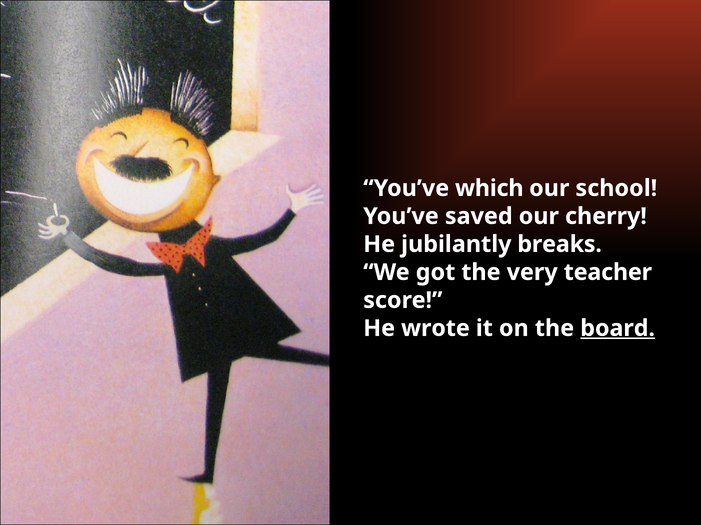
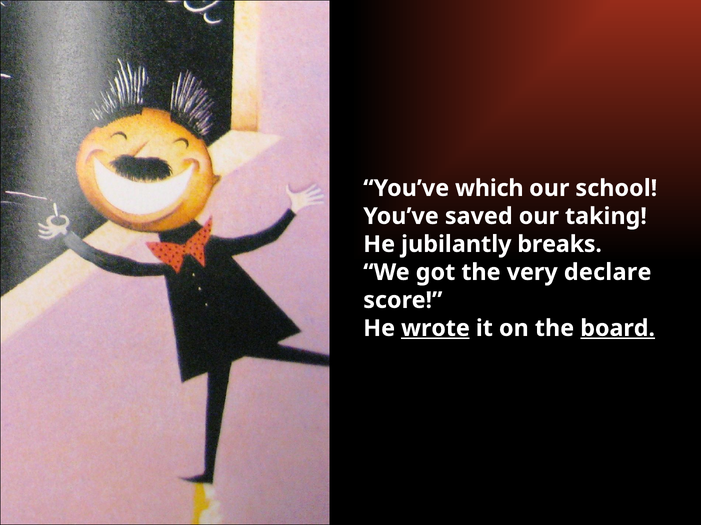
cherry: cherry -> taking
teacher: teacher -> declare
wrote underline: none -> present
